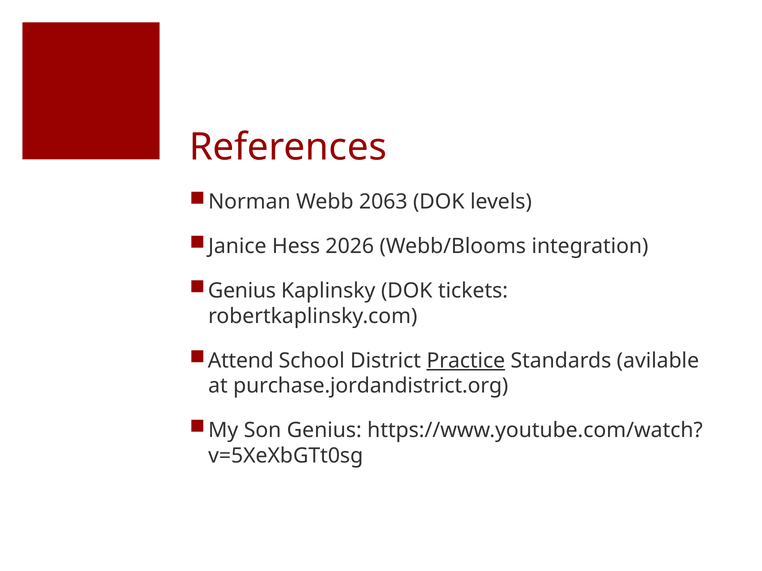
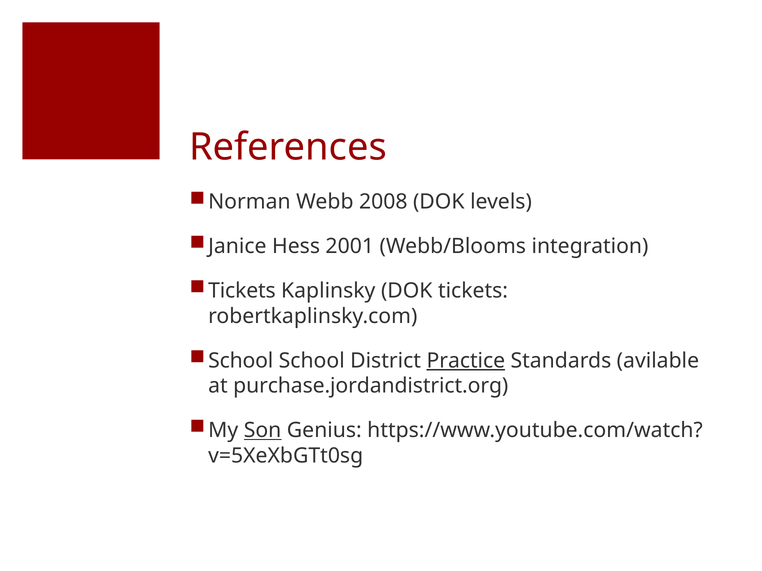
2063: 2063 -> 2008
2026: 2026 -> 2001
Genius at (242, 291): Genius -> Tickets
Attend at (241, 361): Attend -> School
Son underline: none -> present
